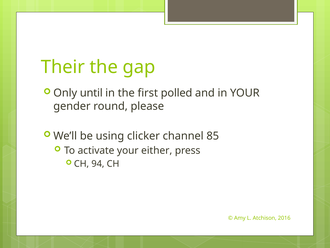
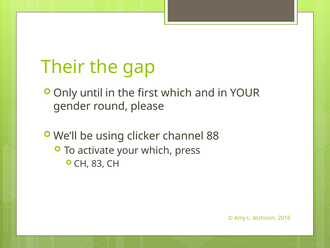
first polled: polled -> which
85: 85 -> 88
your either: either -> which
94: 94 -> 83
